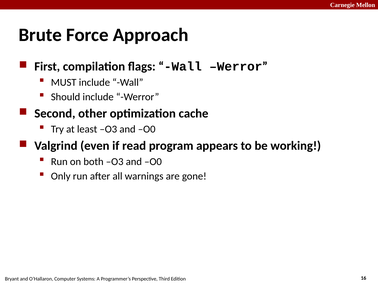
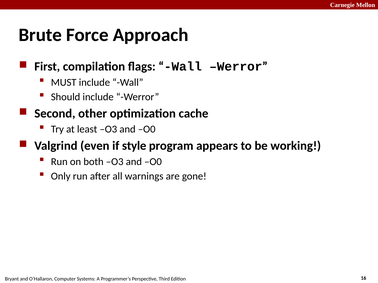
read: read -> style
